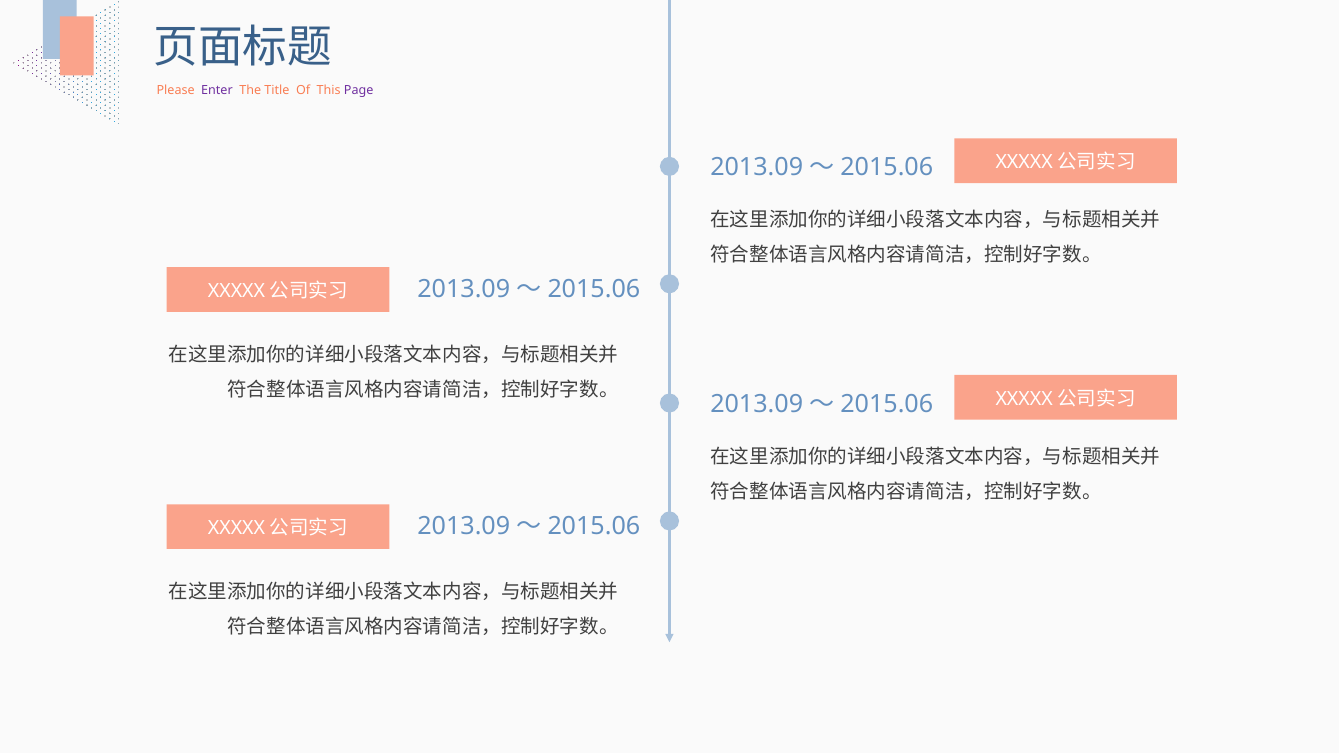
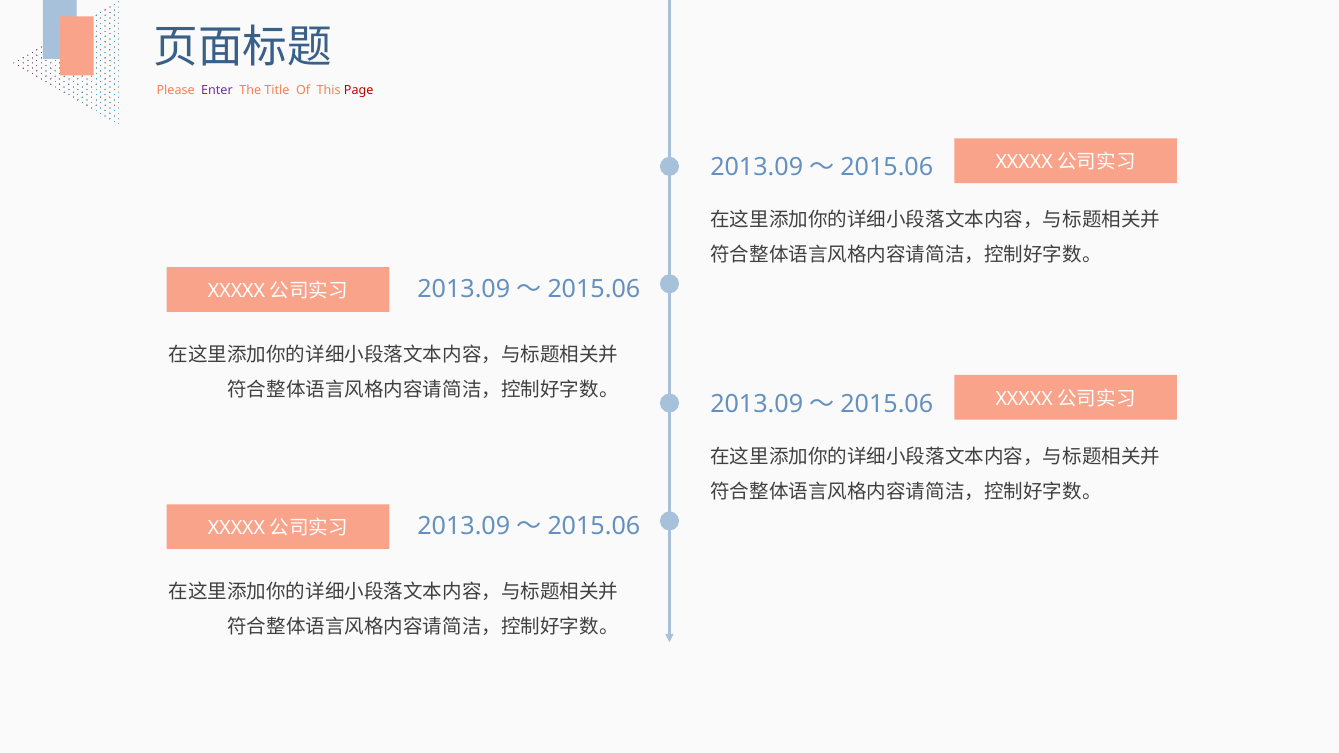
Page colour: purple -> red
